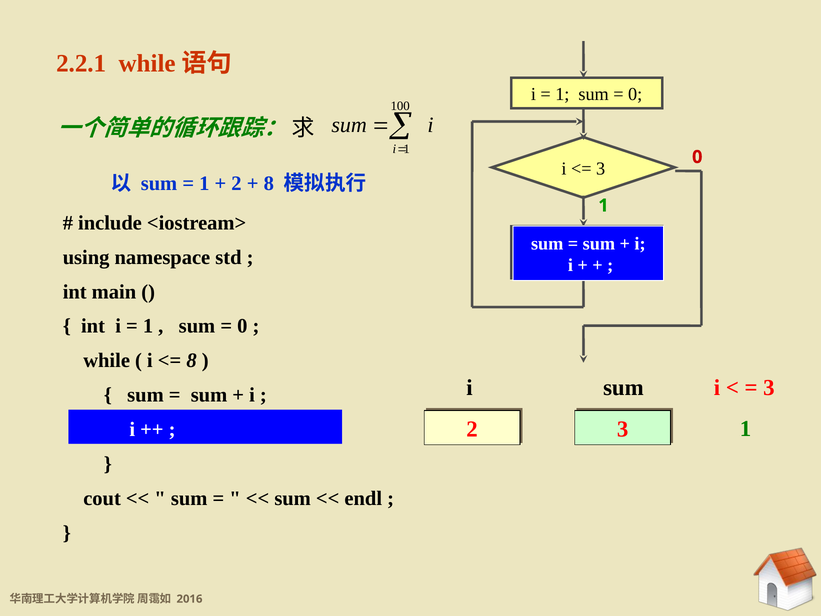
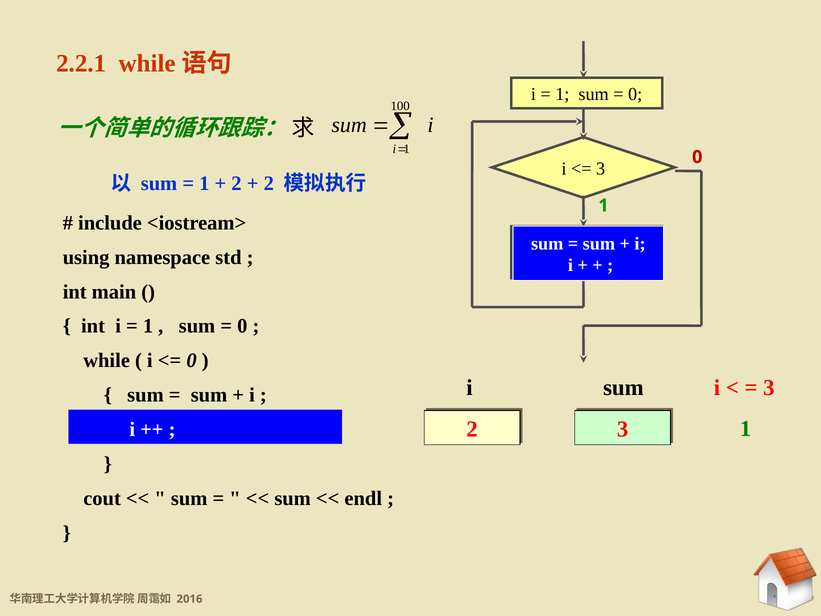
8 at (269, 183): 8 -> 2
8 at (192, 361): 8 -> 0
